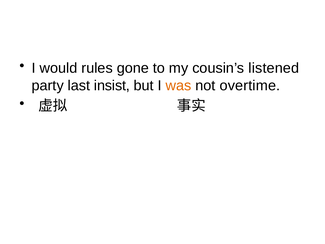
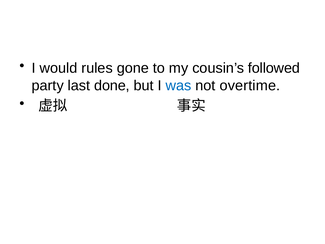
listened: listened -> followed
insist: insist -> done
was colour: orange -> blue
